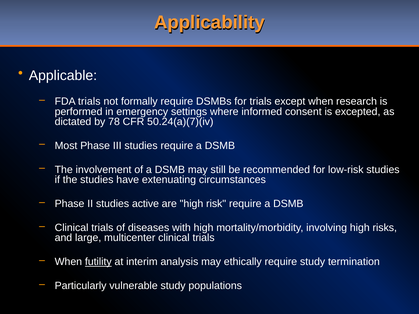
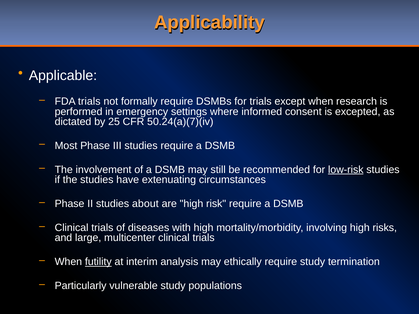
78: 78 -> 25
low-risk underline: none -> present
active: active -> about
